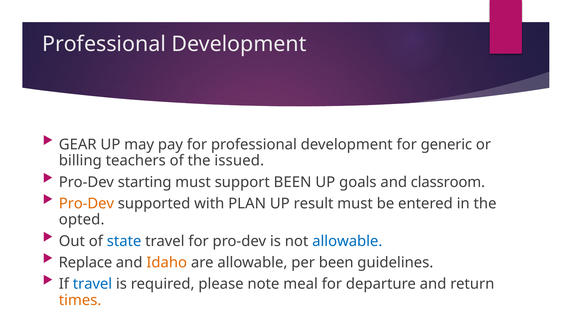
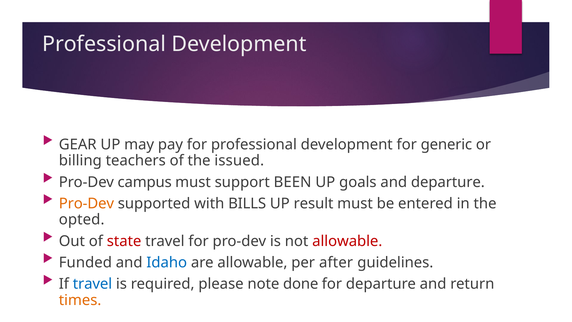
starting: starting -> campus
and classroom: classroom -> departure
PLAN: PLAN -> BILLS
state colour: blue -> red
allowable at (347, 241) colour: blue -> red
Replace: Replace -> Funded
Idaho colour: orange -> blue
per been: been -> after
meal: meal -> done
